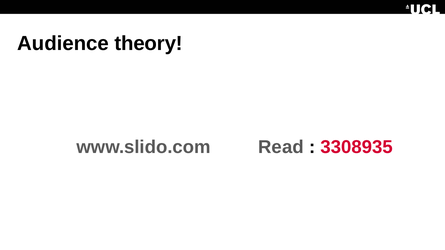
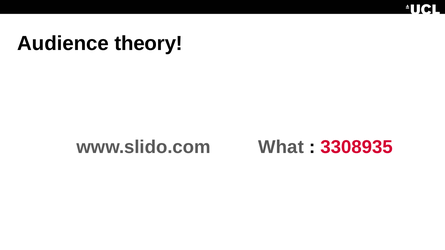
Read: Read -> What
